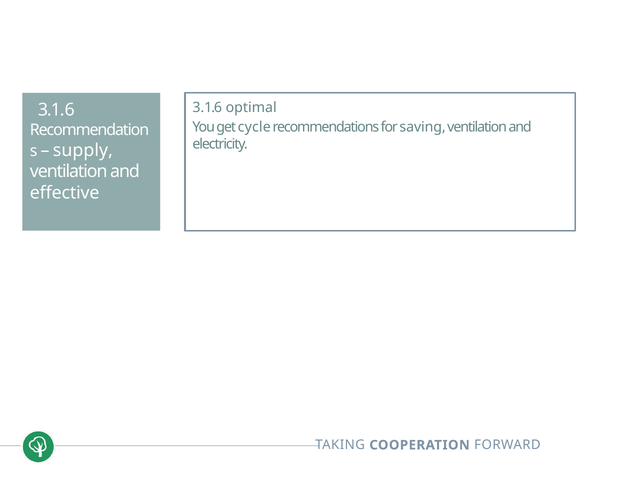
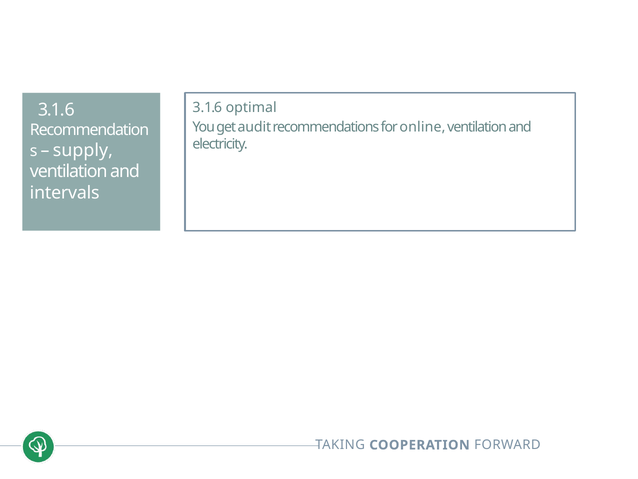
cycle: cycle -> audit
saving: saving -> online
effective: effective -> intervals
